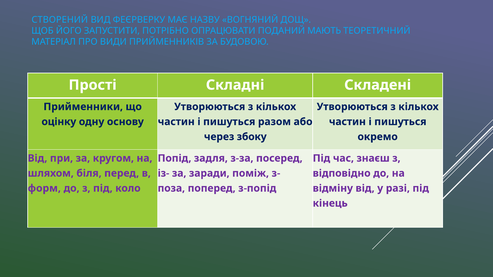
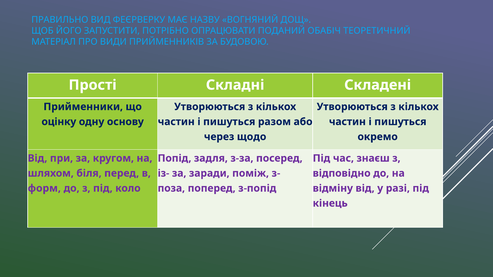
СТВОРЕНИЙ: СТВОРЕНИЙ -> ПРАВИЛЬНО
МАЮТЬ: МАЮТЬ -> ОБАБІЧ
збоку: збоку -> щодо
